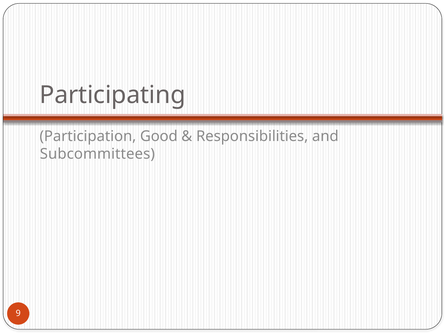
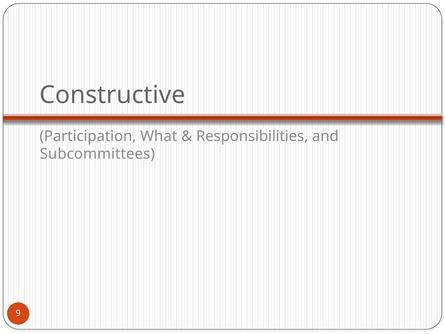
Participating: Participating -> Constructive
Good: Good -> What
